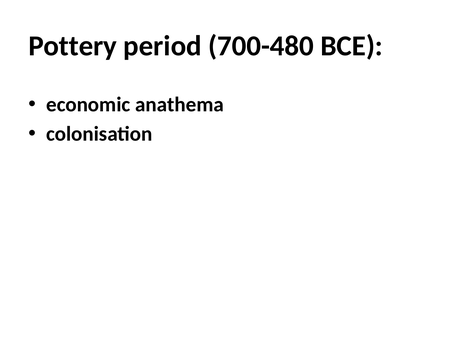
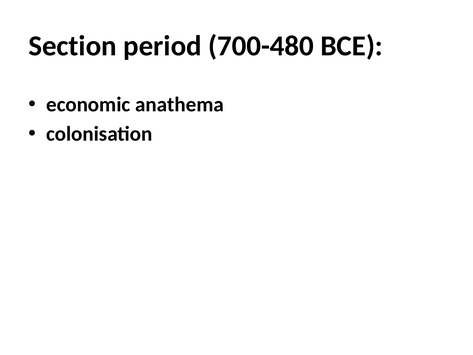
Pottery: Pottery -> Section
